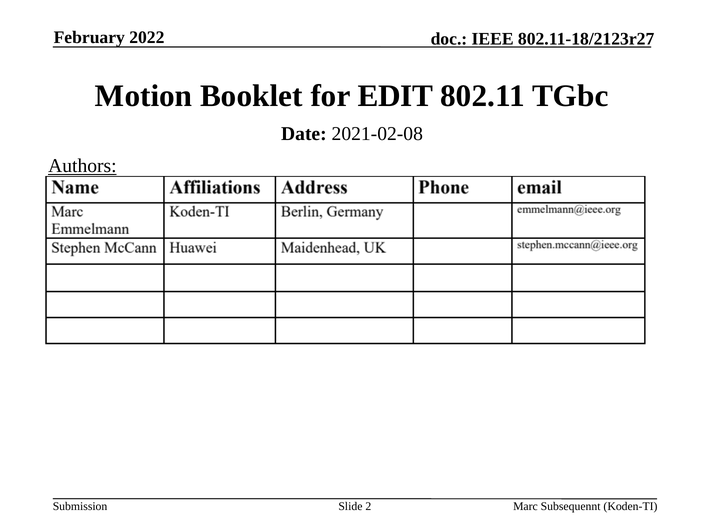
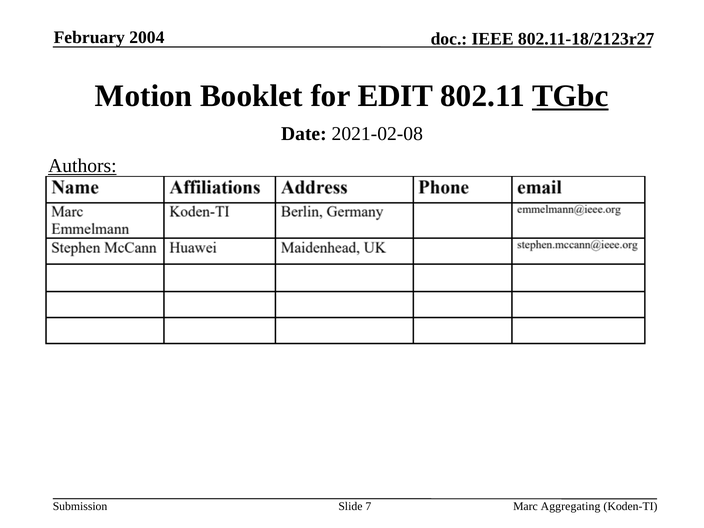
2022: 2022 -> 2004
TGbc underline: none -> present
2: 2 -> 7
Subsequennt: Subsequennt -> Aggregating
